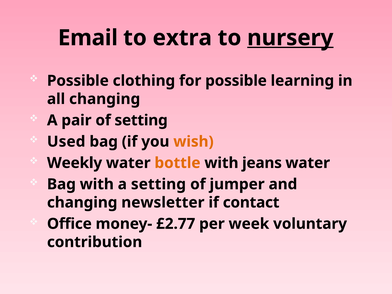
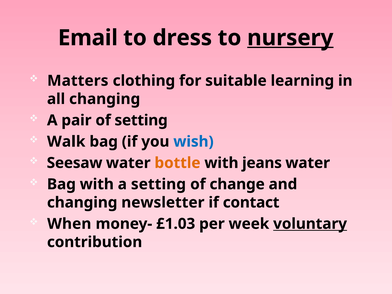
extra: extra -> dress
Possible at (78, 81): Possible -> Matters
for possible: possible -> suitable
Used: Used -> Walk
wish colour: orange -> blue
Weekly: Weekly -> Seesaw
jumper: jumper -> change
Office: Office -> When
£2.77: £2.77 -> £1.03
voluntary underline: none -> present
